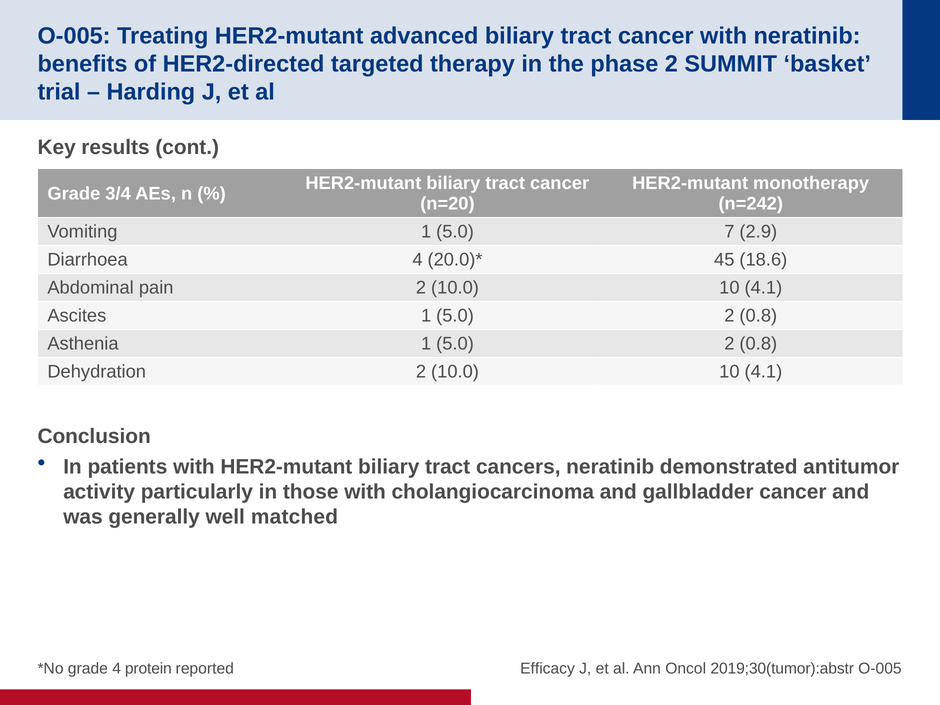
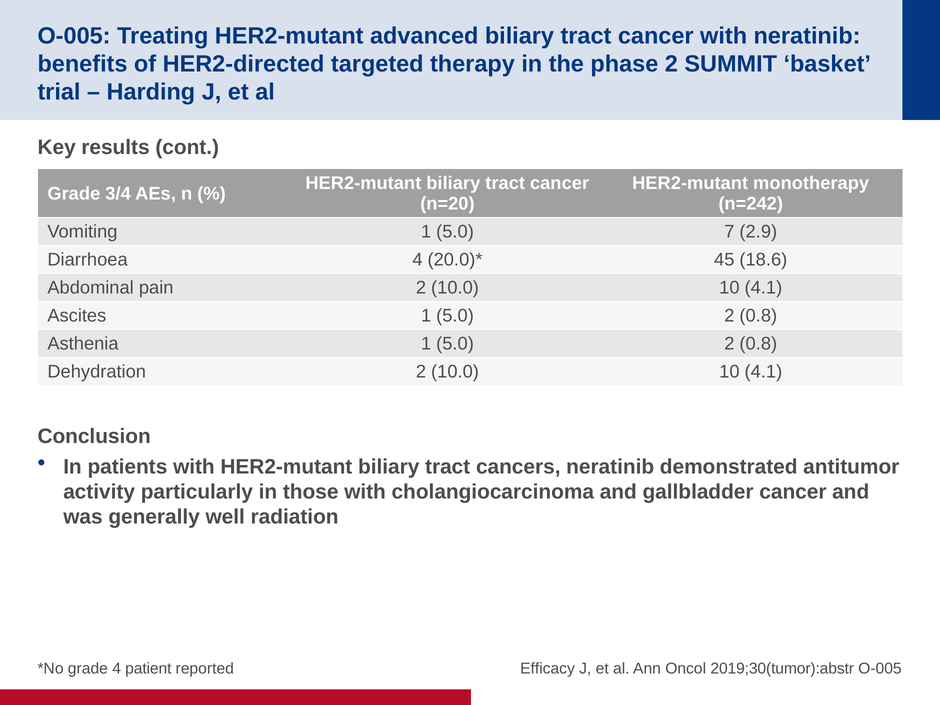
matched: matched -> radiation
protein: protein -> patient
